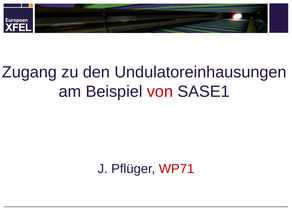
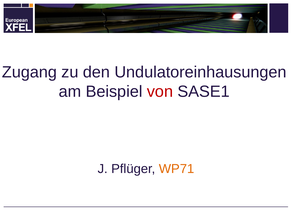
WP71 colour: red -> orange
